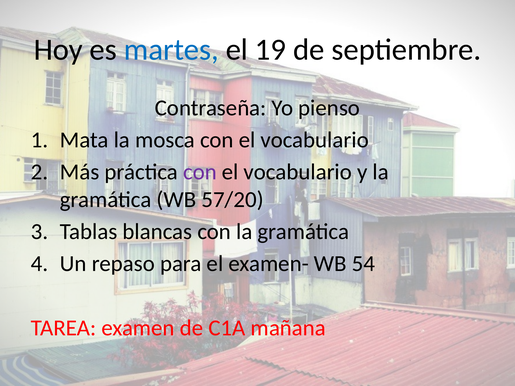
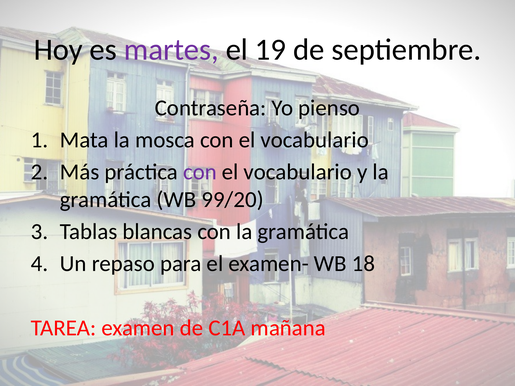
martes colour: blue -> purple
57/20: 57/20 -> 99/20
54: 54 -> 18
